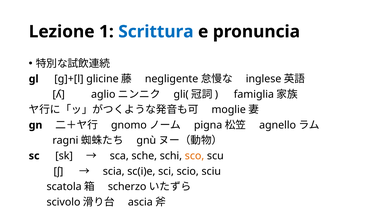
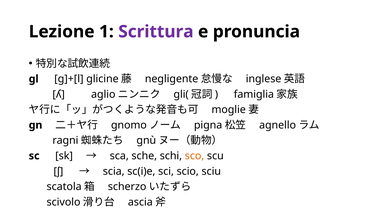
Scrittura colour: blue -> purple
